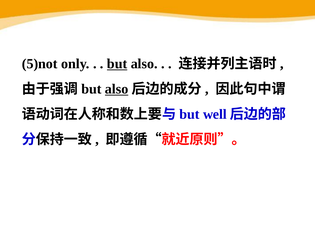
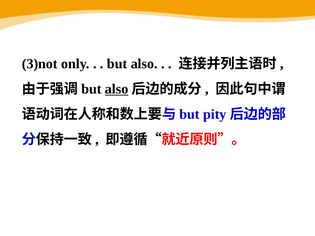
5)not: 5)not -> 3)not
but at (117, 64) underline: present -> none
well: well -> pity
